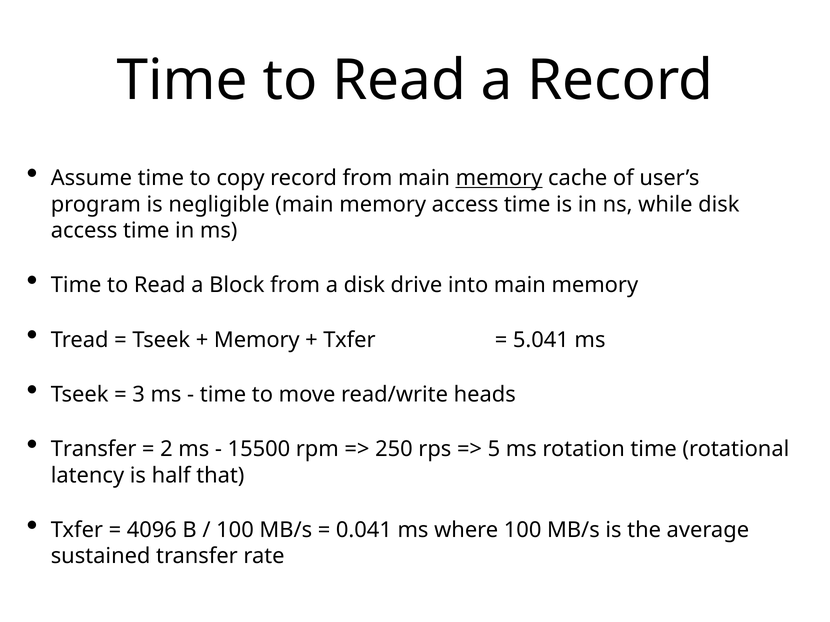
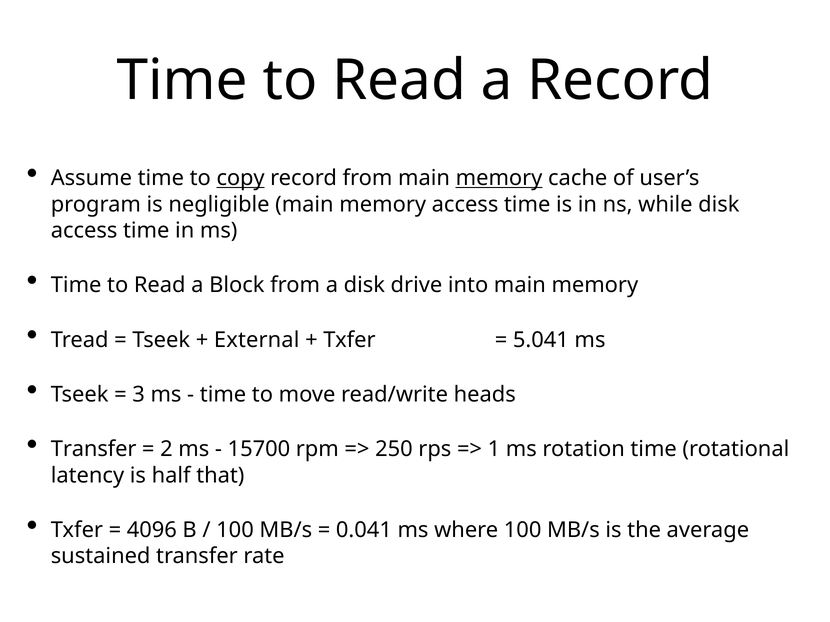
copy underline: none -> present
Memory at (257, 340): Memory -> External
15500: 15500 -> 15700
5: 5 -> 1
